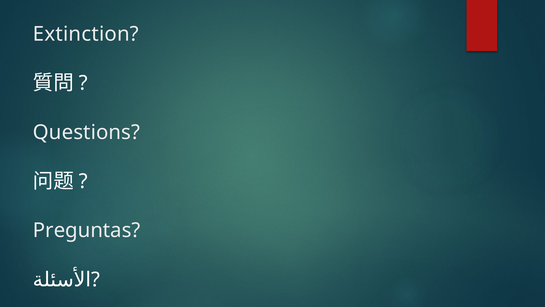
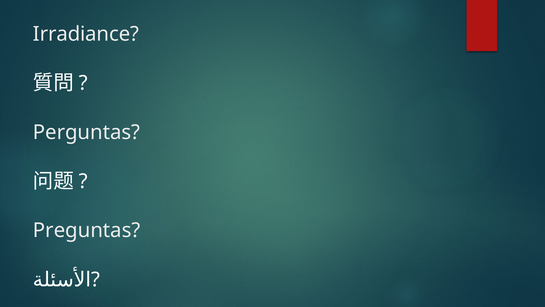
Extinction: Extinction -> Irradiance
Questions: Questions -> Perguntas
